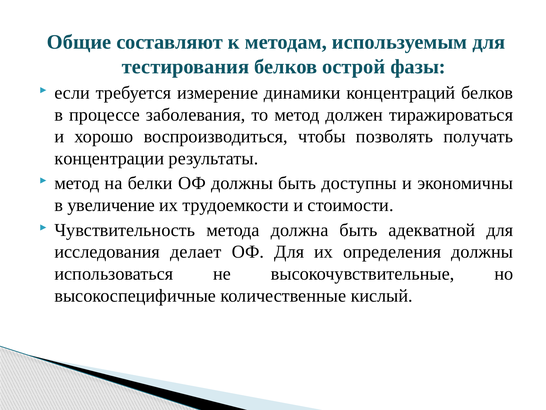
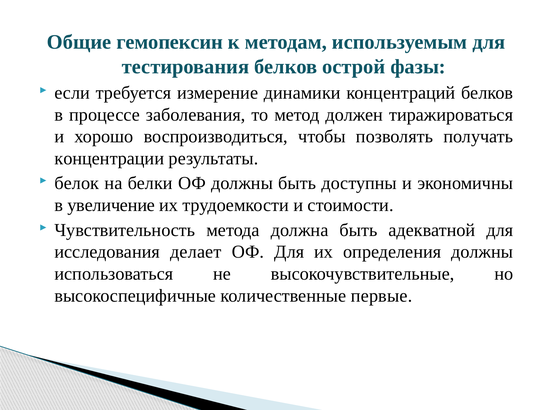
составляют: составляют -> гемопексин
метод at (77, 183): метод -> белок
кислый: кислый -> первые
